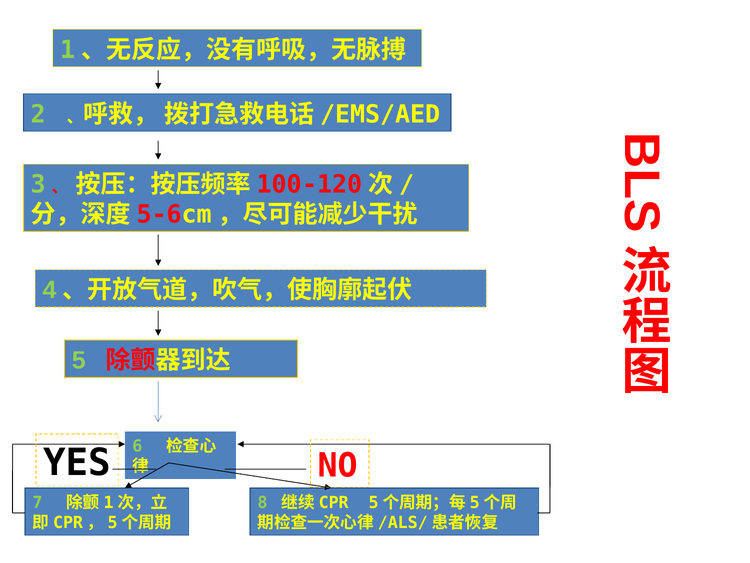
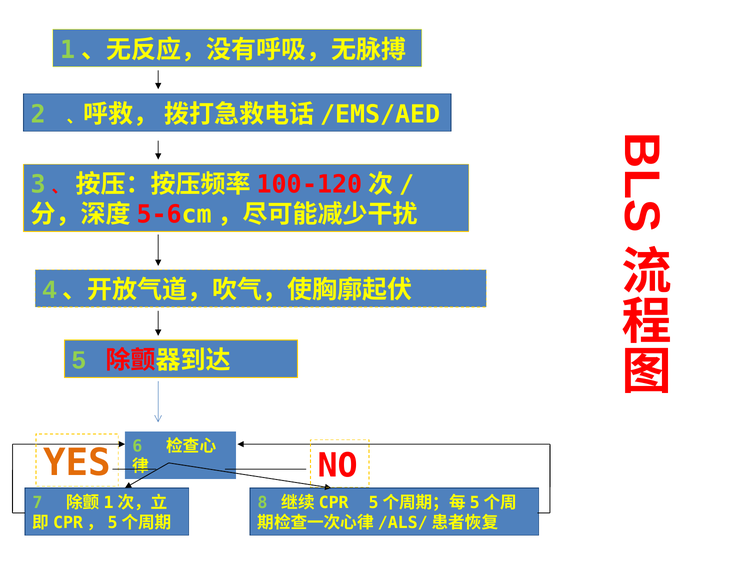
YES colour: black -> orange
